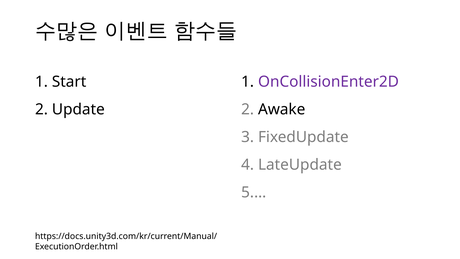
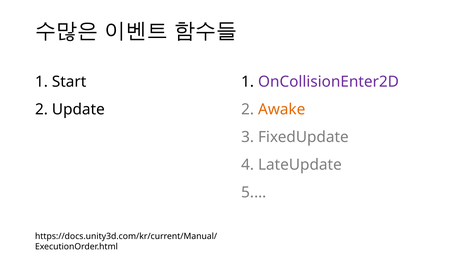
Awake colour: black -> orange
